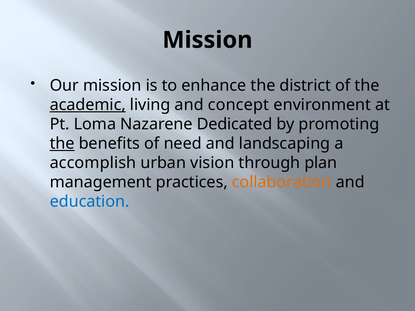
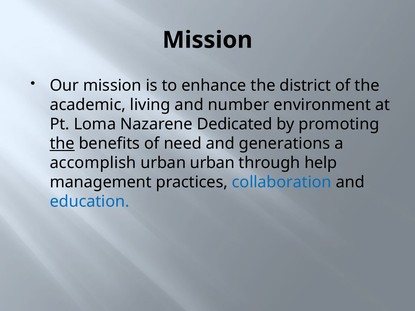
academic underline: present -> none
concept: concept -> number
landscaping: landscaping -> generations
urban vision: vision -> urban
plan: plan -> help
collaboration colour: orange -> blue
